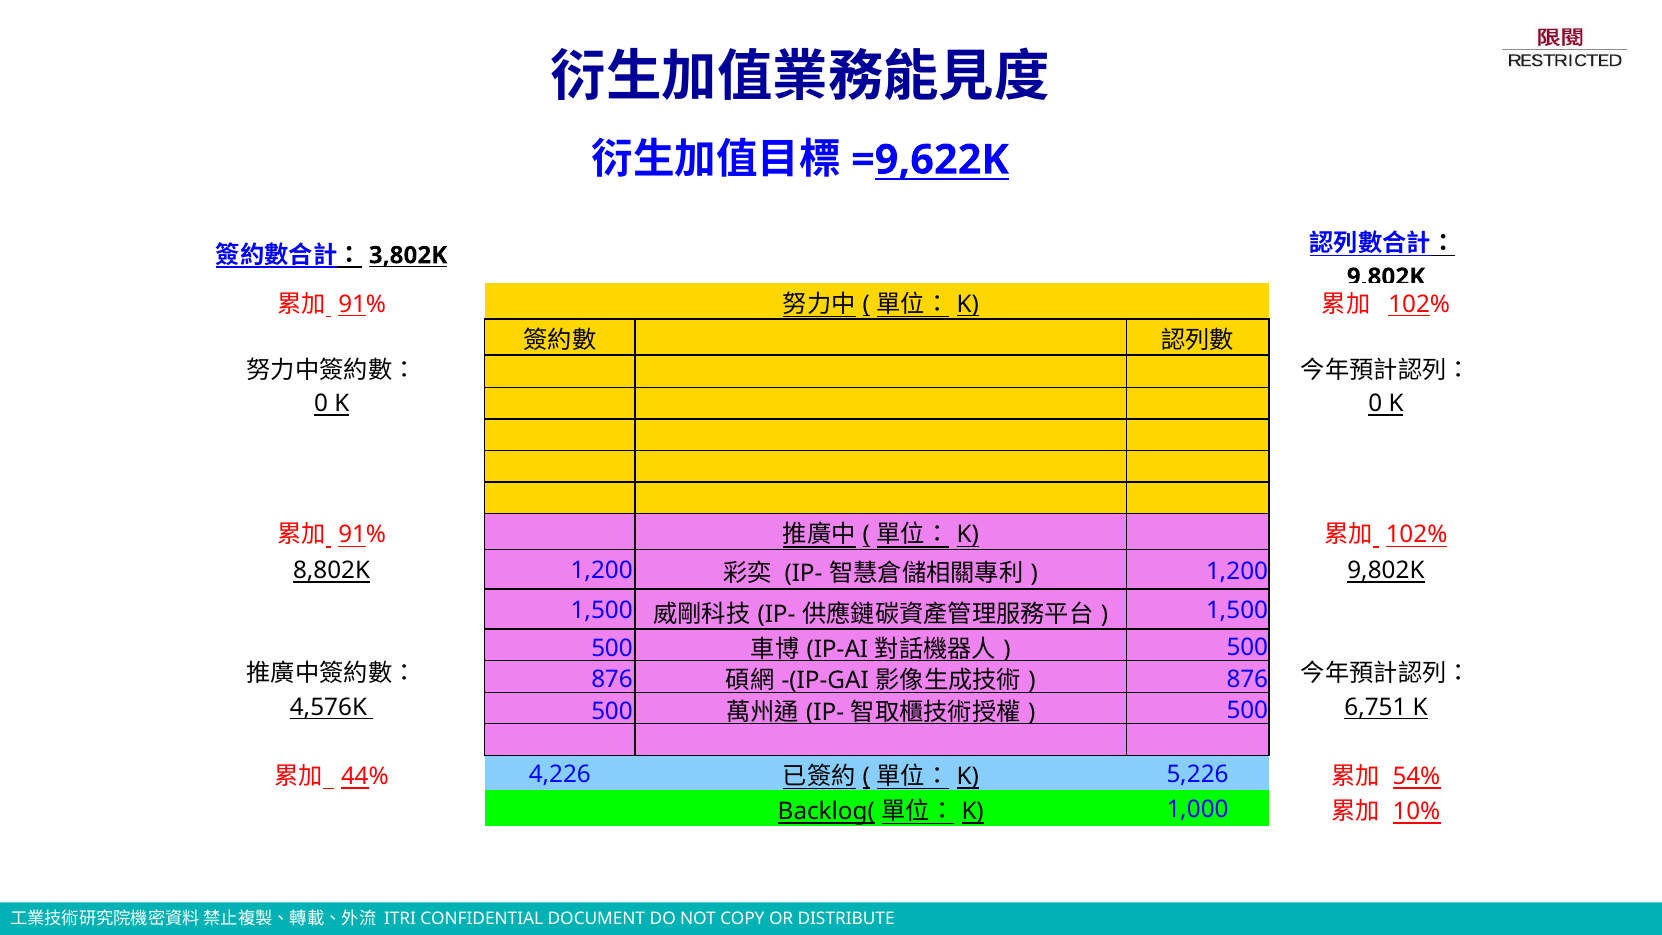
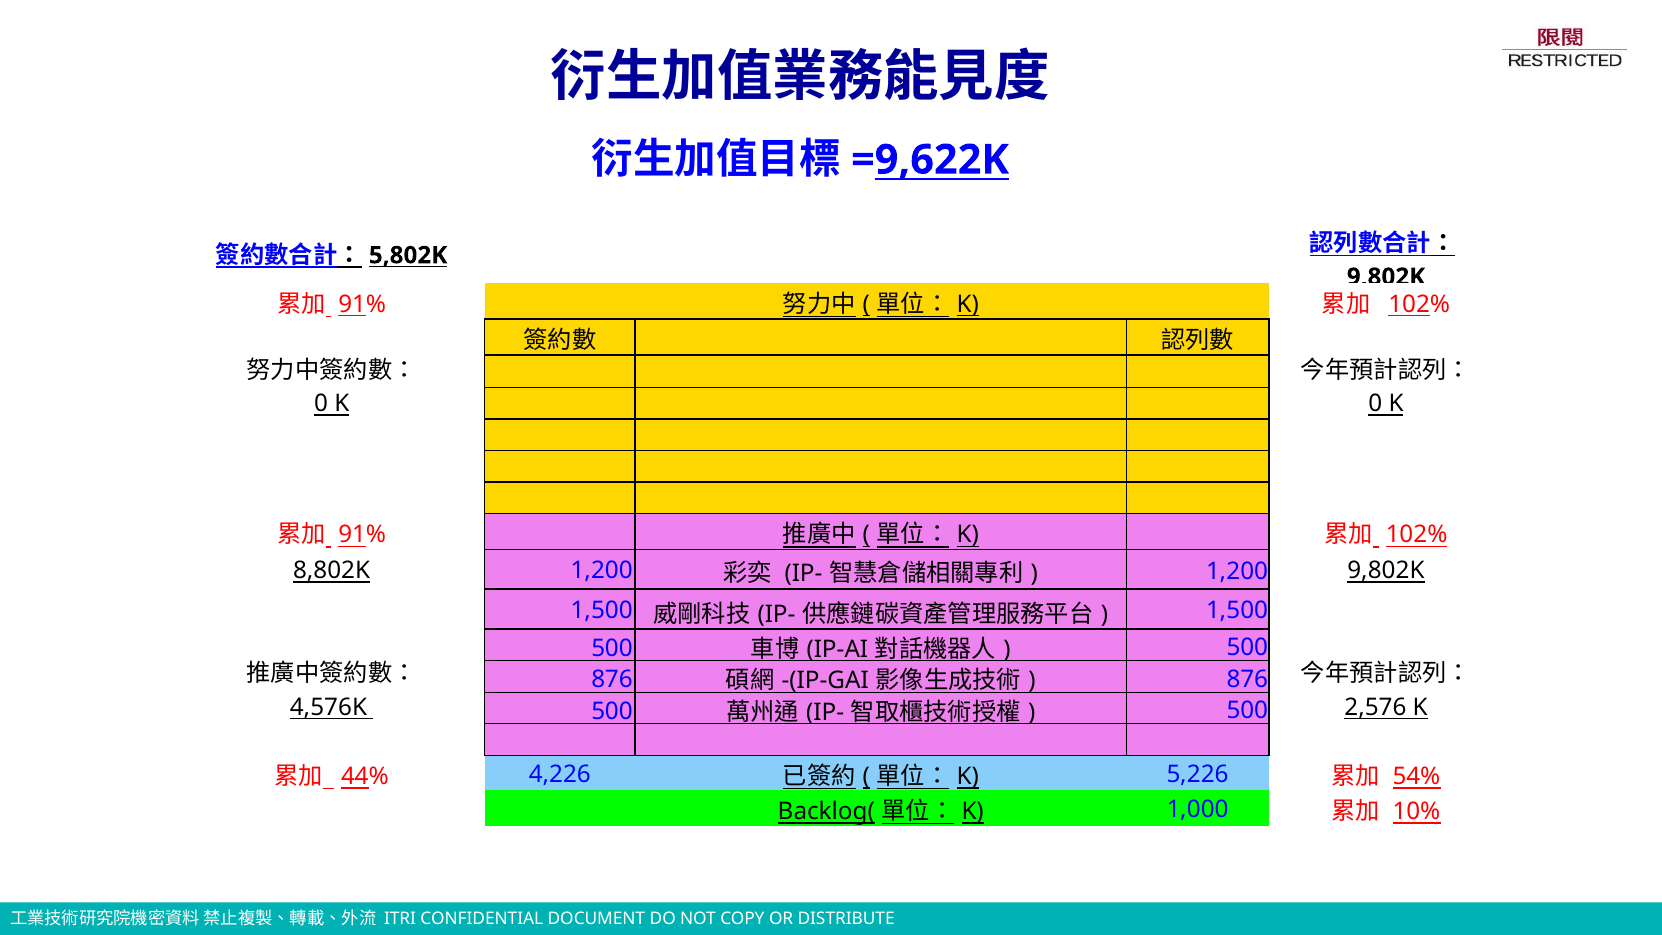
3,802K: 3,802K -> 5,802K
6,751: 6,751 -> 2,576
